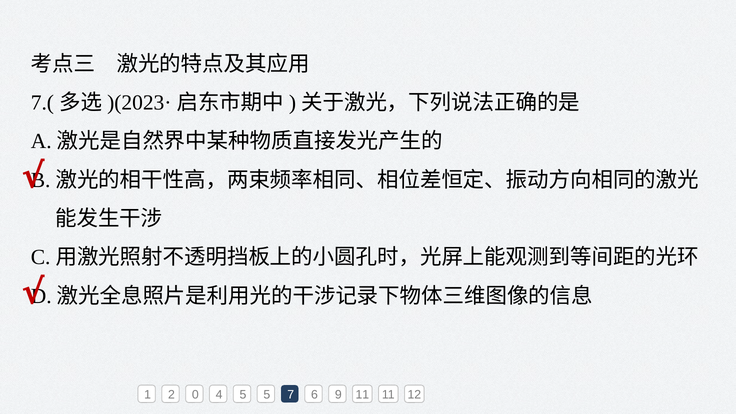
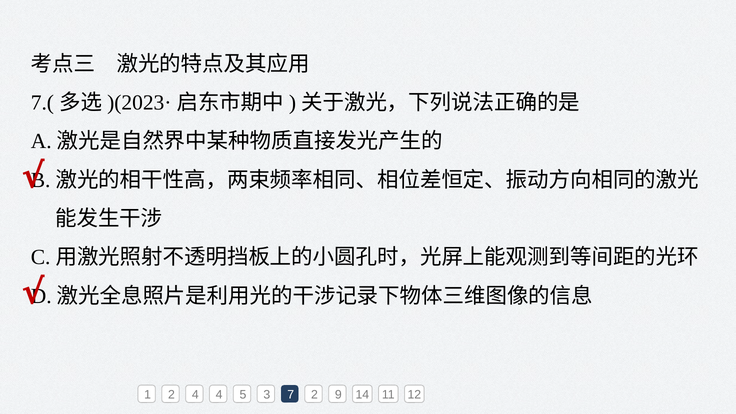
2 0: 0 -> 4
5 5: 5 -> 3
7 6: 6 -> 2
9 11: 11 -> 14
